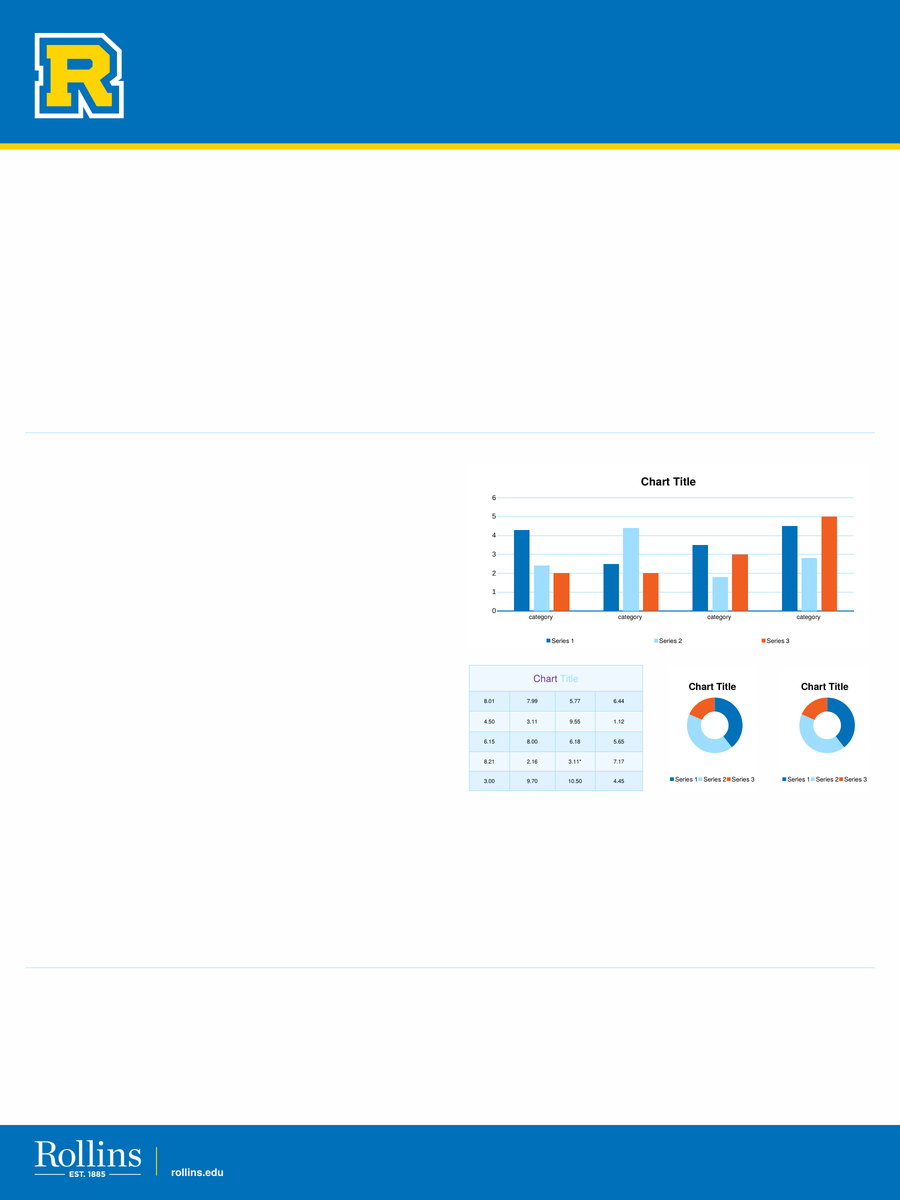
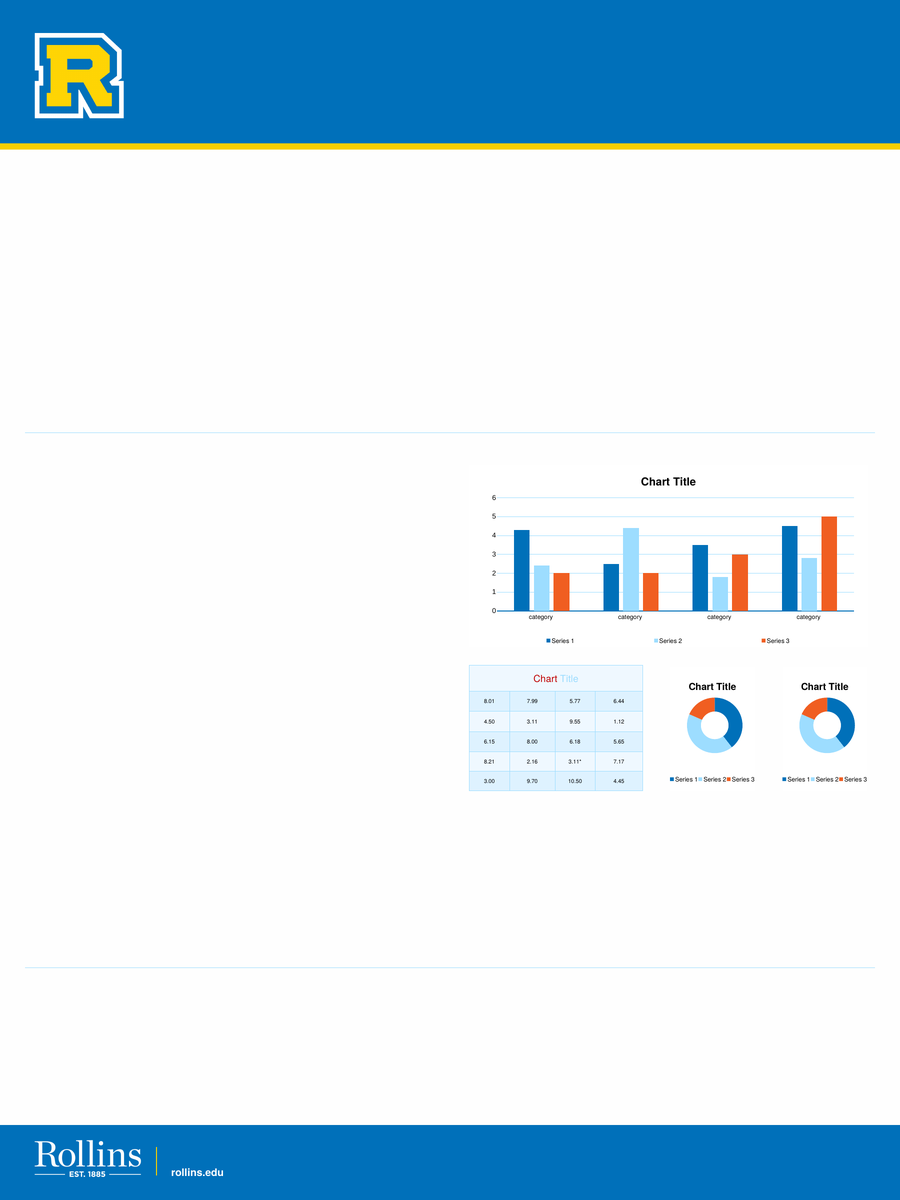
Chart at (545, 679) colour: purple -> red
